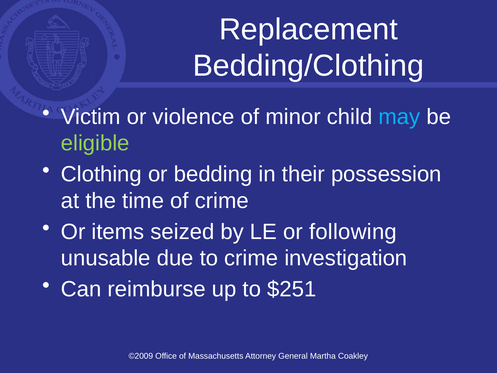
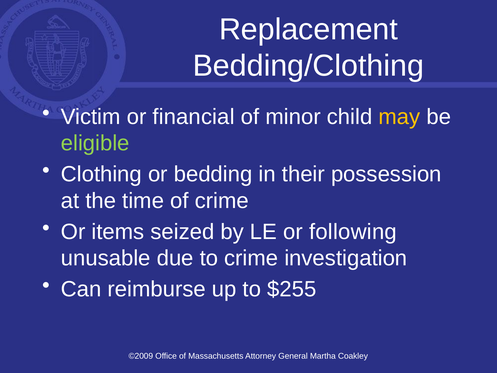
violence: violence -> financial
may colour: light blue -> yellow
$251: $251 -> $255
